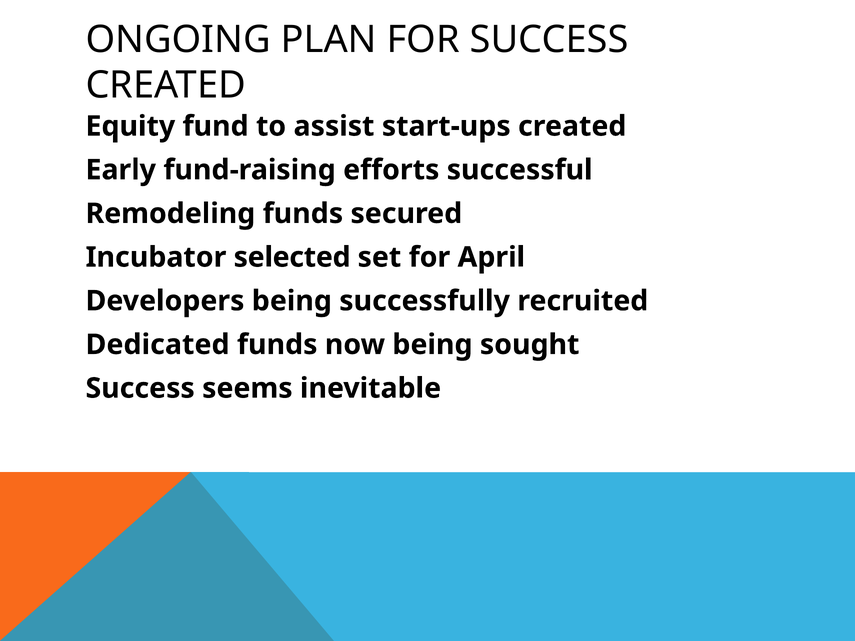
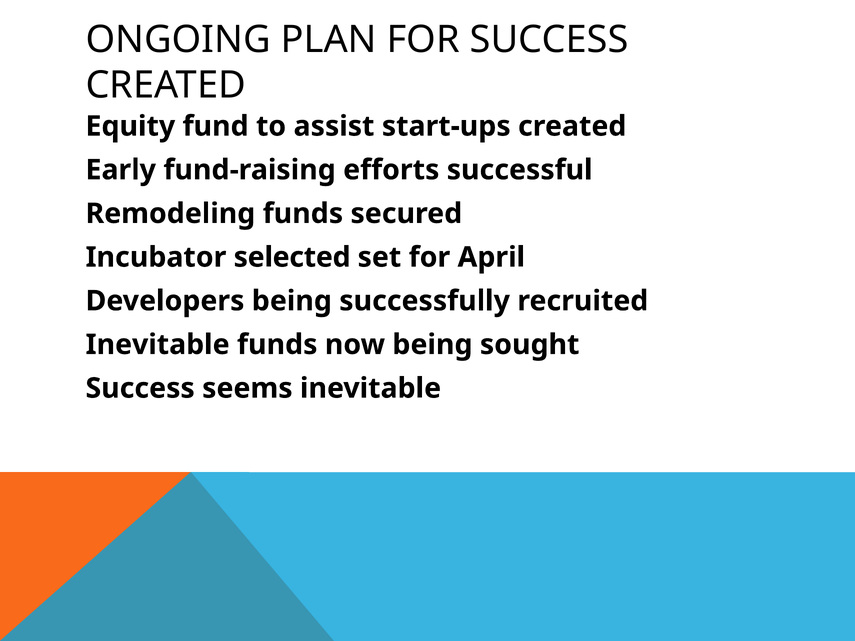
Dedicated at (158, 345): Dedicated -> Inevitable
